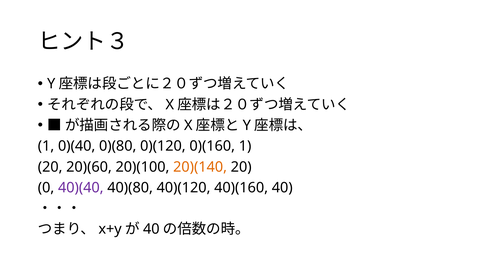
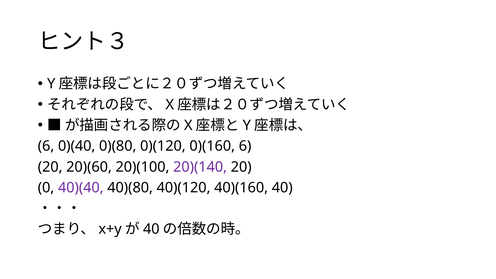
1 at (46, 146): 1 -> 6
0)(160 1: 1 -> 6
20)(140 colour: orange -> purple
